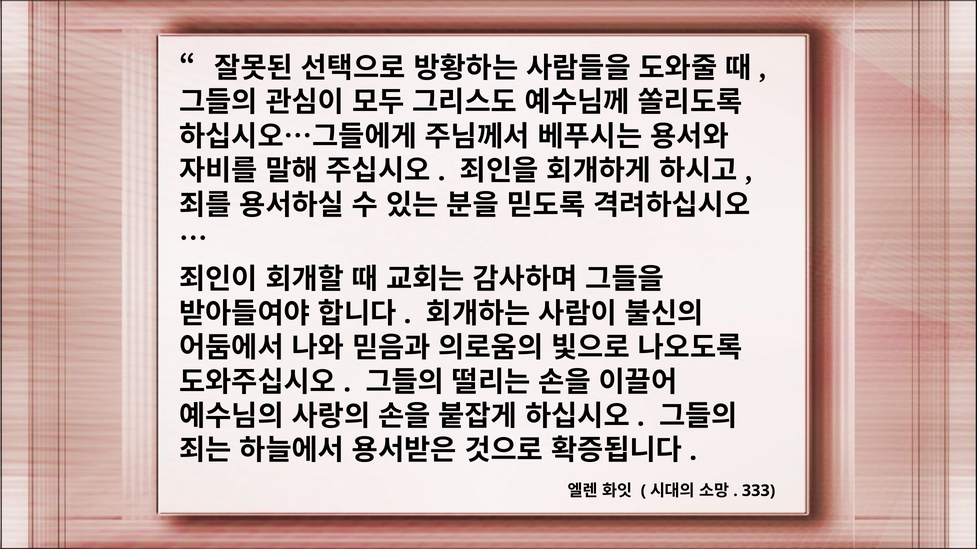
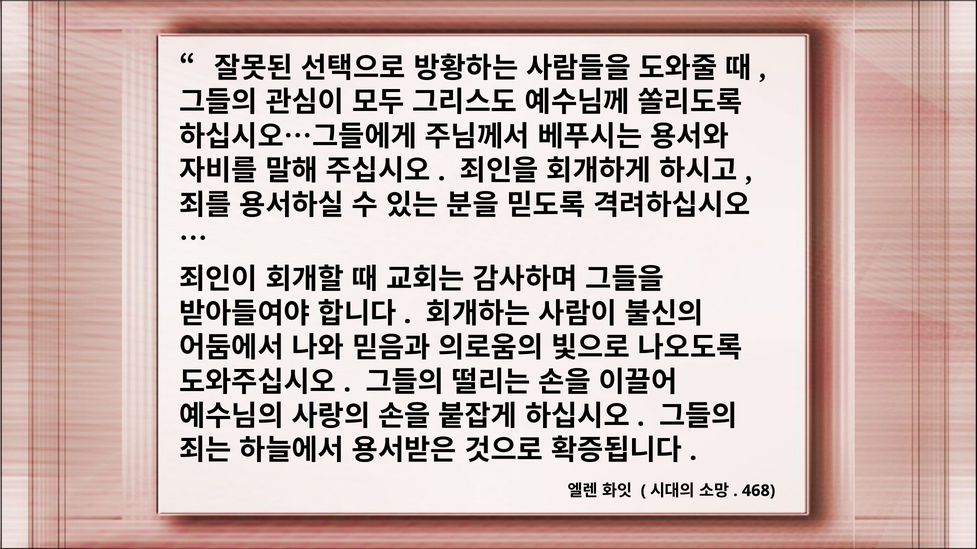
333: 333 -> 468
